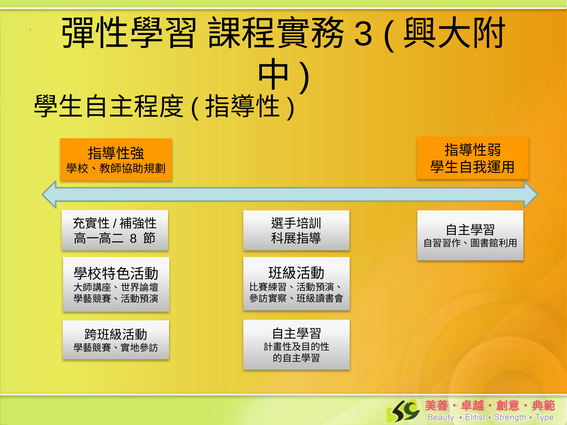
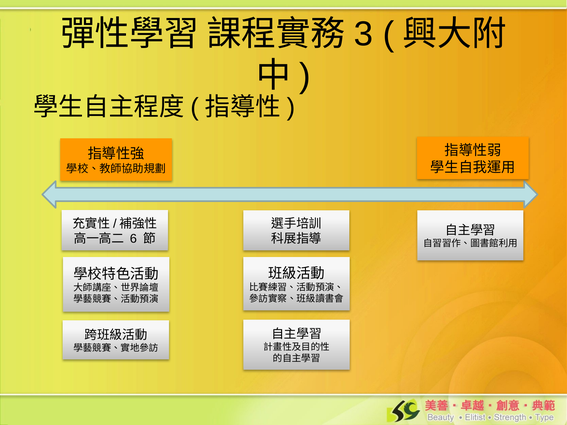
8: 8 -> 6
